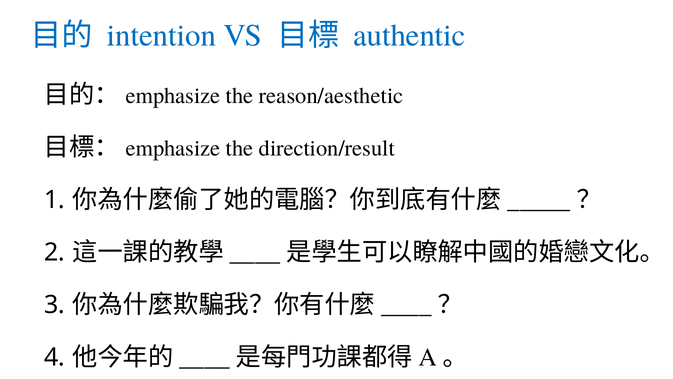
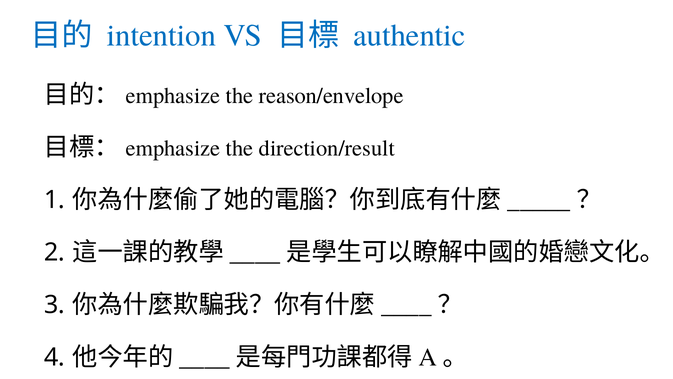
reason/aesthetic: reason/aesthetic -> reason/envelope
